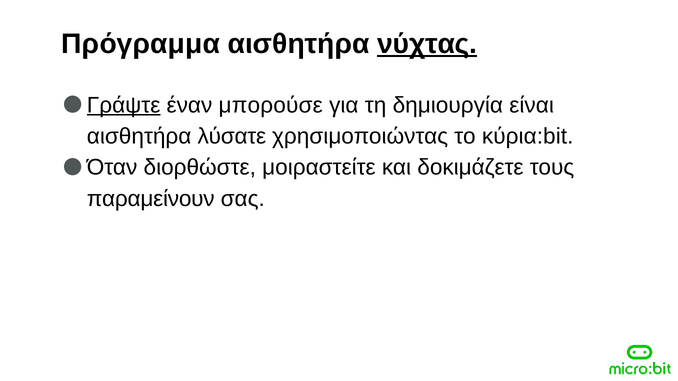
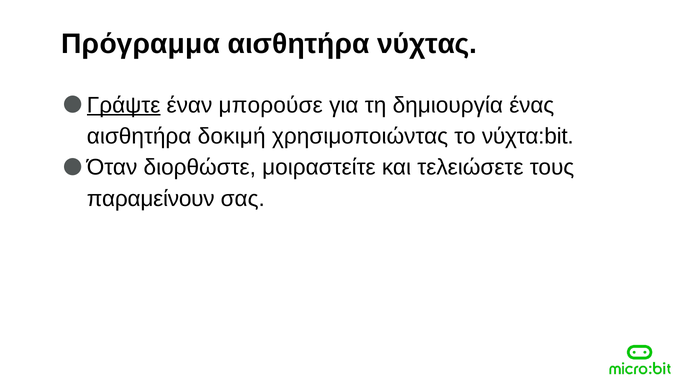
νύχτας underline: present -> none
είναι: είναι -> ένας
λύσατε: λύσατε -> δοκιμή
κύρια:bit: κύρια:bit -> νύχτα:bit
δοκιμάζετε: δοκιμάζετε -> τελειώσετε
